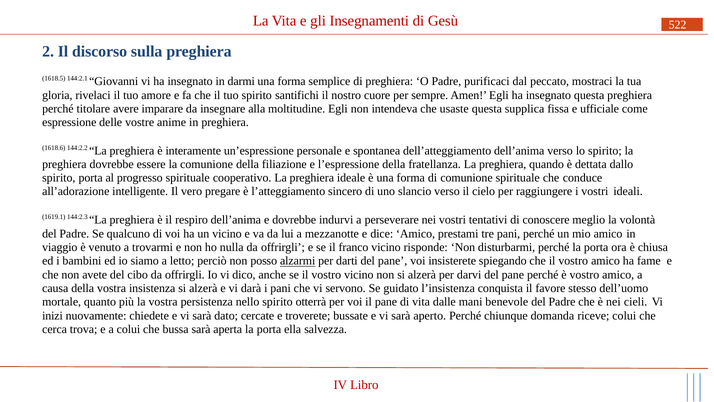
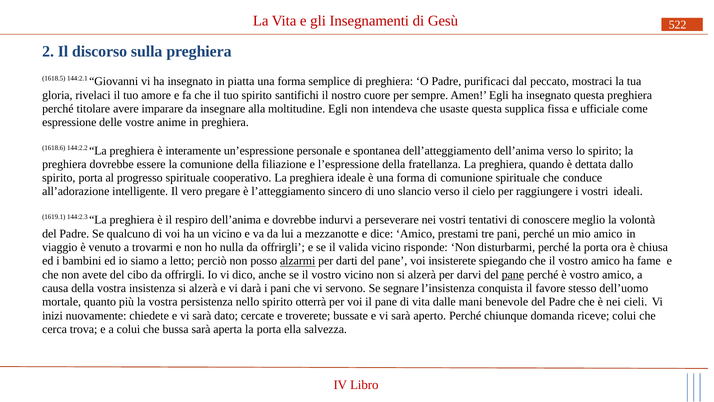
darmi: darmi -> piatta
franco: franco -> valida
pane at (513, 275) underline: none -> present
guidato: guidato -> segnare
